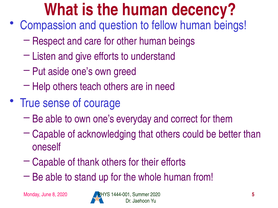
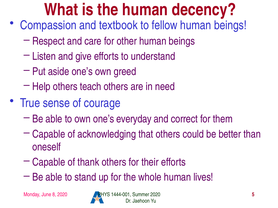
question: question -> textbook
from: from -> lives
